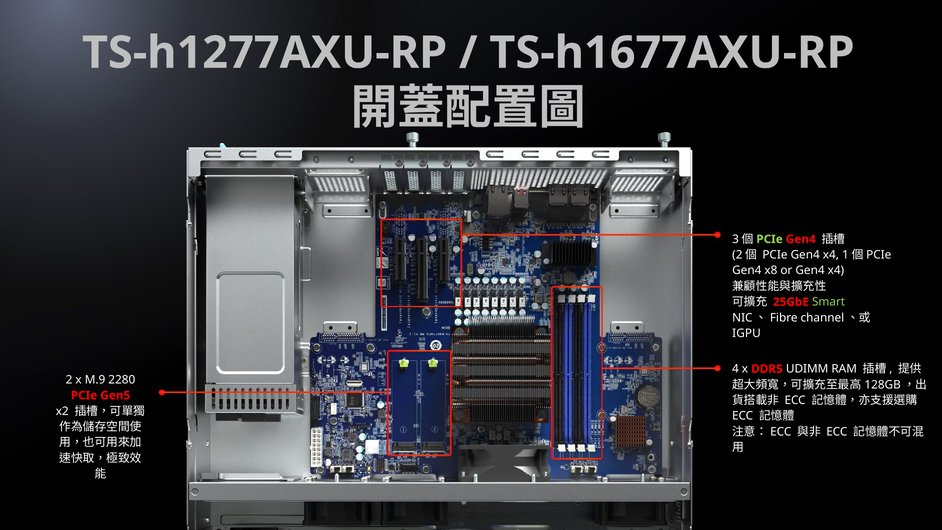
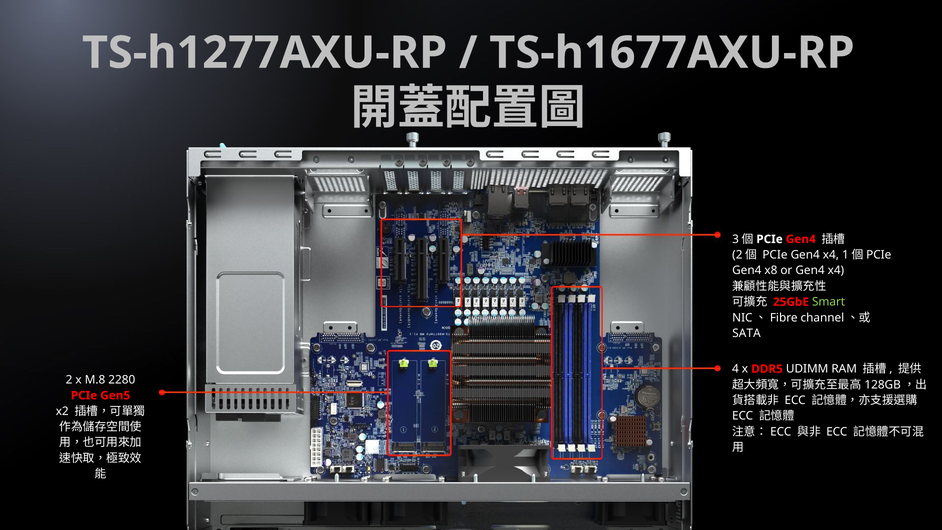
PCIe at (770, 239) colour: light green -> white
IGPU: IGPU -> SATA
M.9: M.9 -> M.8
